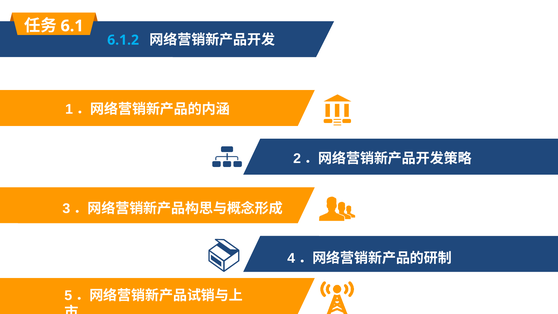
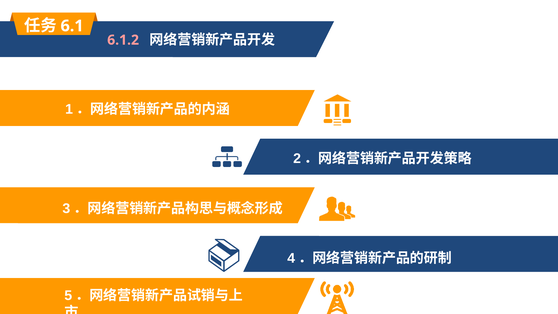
6.1.2 colour: light blue -> pink
